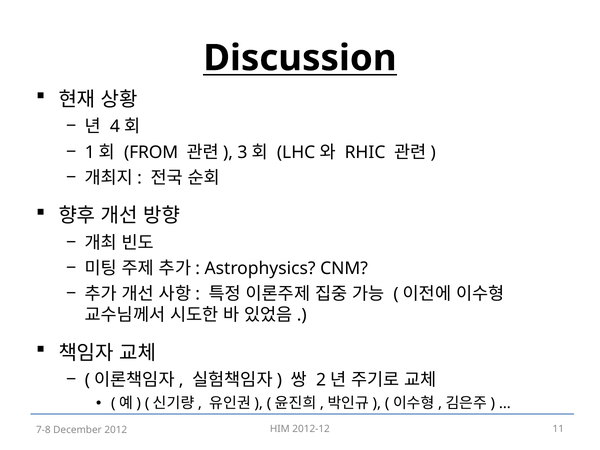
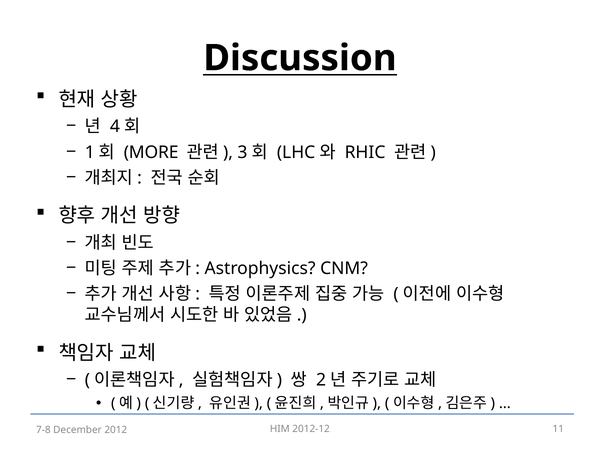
FROM: FROM -> MORE
